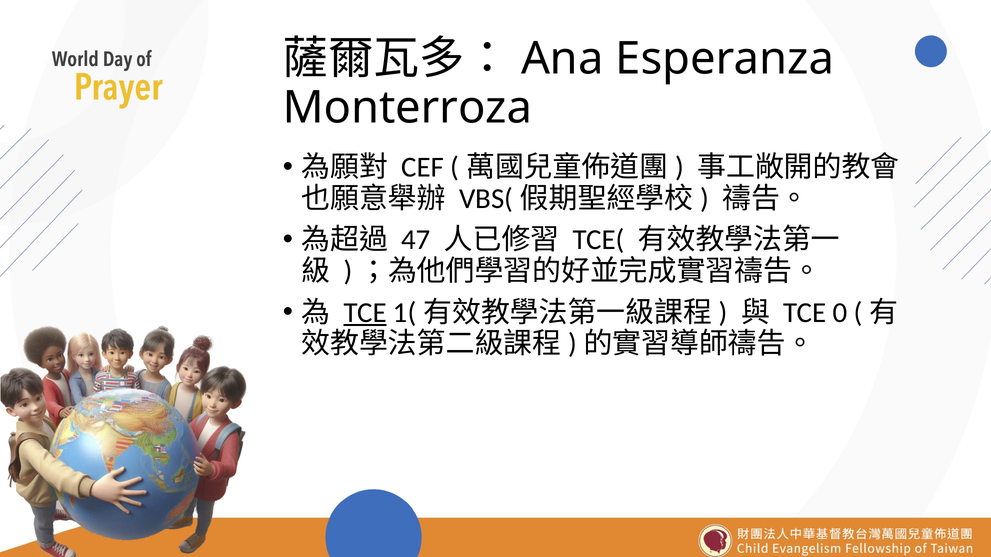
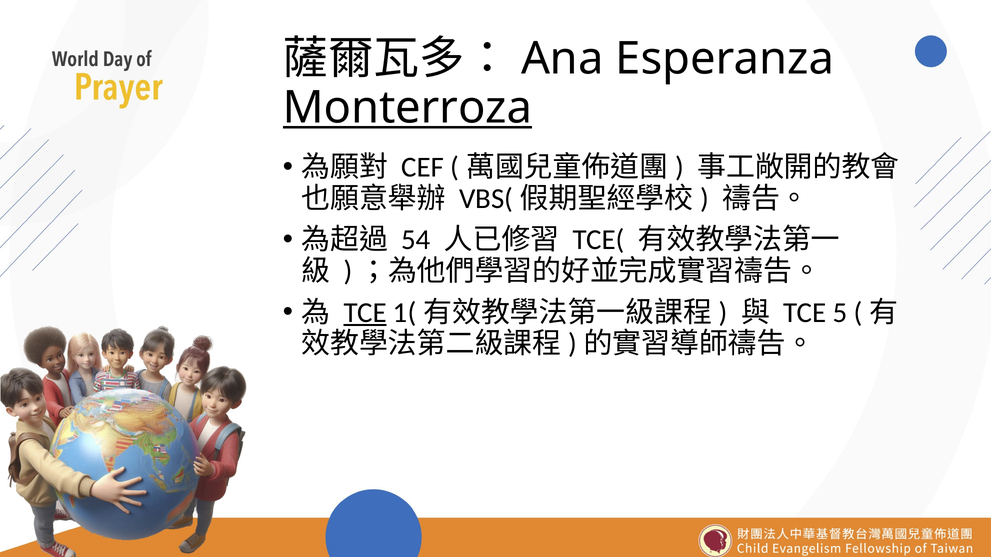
Monterroza underline: none -> present
47: 47 -> 54
0: 0 -> 5
